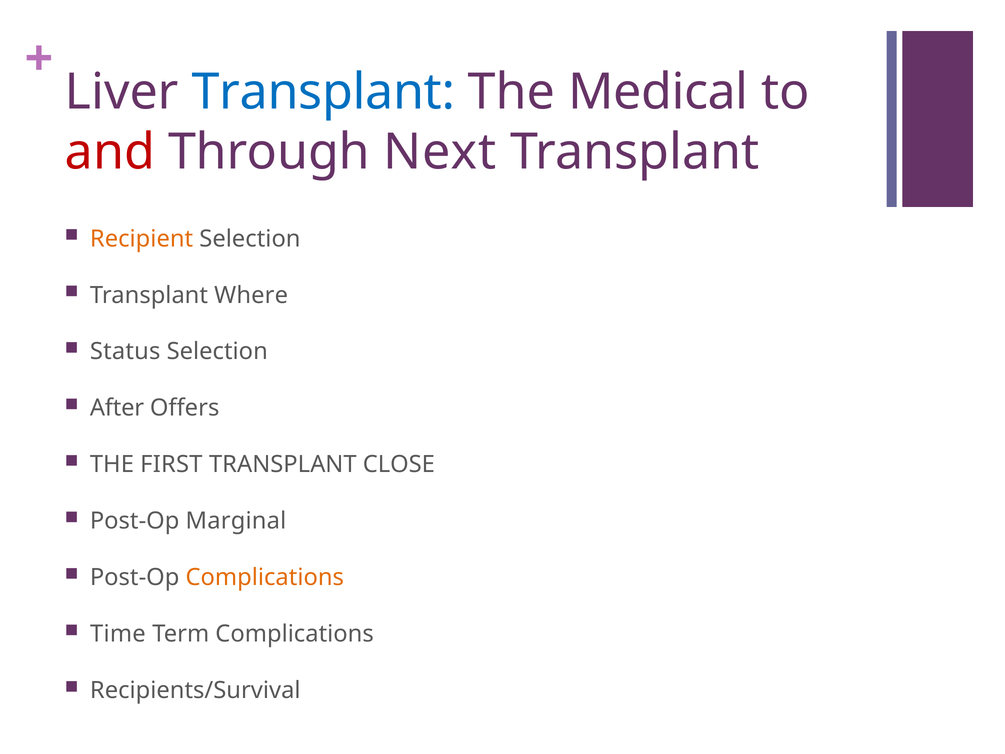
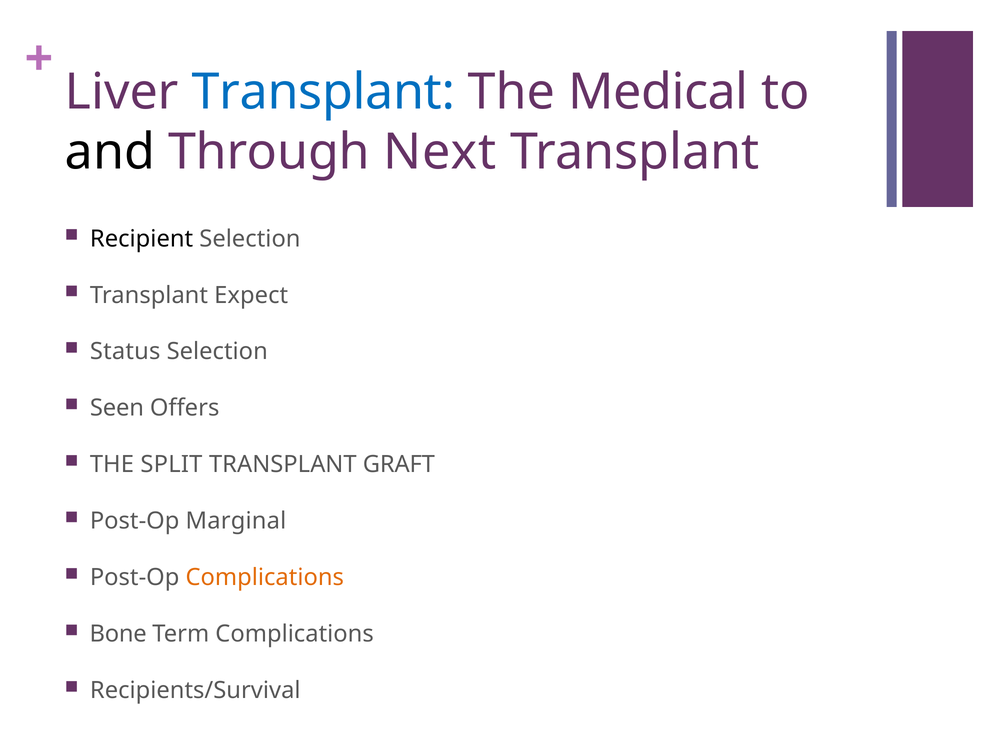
and colour: red -> black
Recipient colour: orange -> black
Where: Where -> Expect
After: After -> Seen
FIRST: FIRST -> SPLIT
CLOSE: CLOSE -> GRAFT
Time: Time -> Bone
